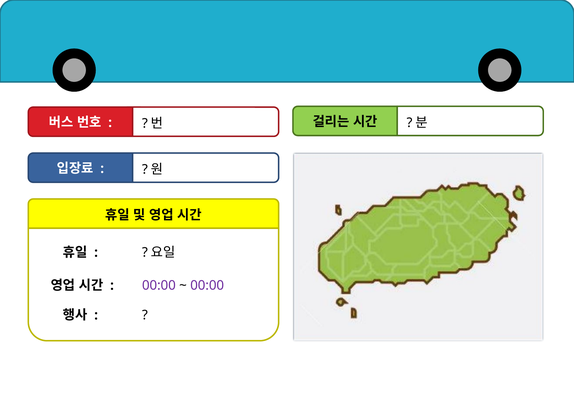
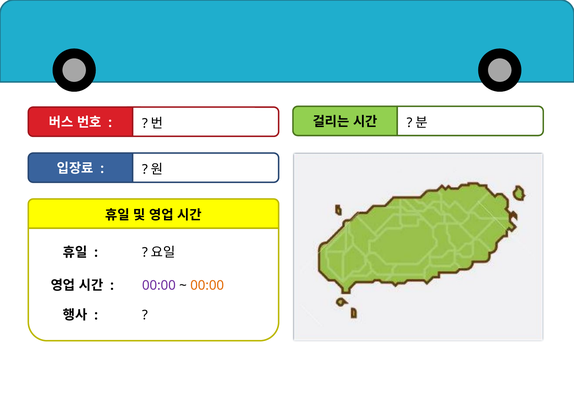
00:00 at (207, 285) colour: purple -> orange
